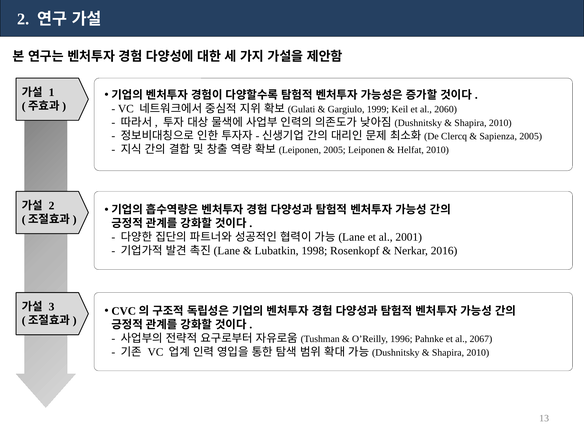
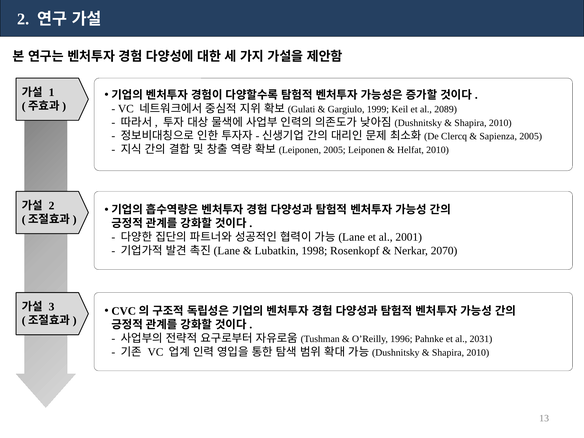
2060: 2060 -> 2089
2016: 2016 -> 2070
2067: 2067 -> 2031
